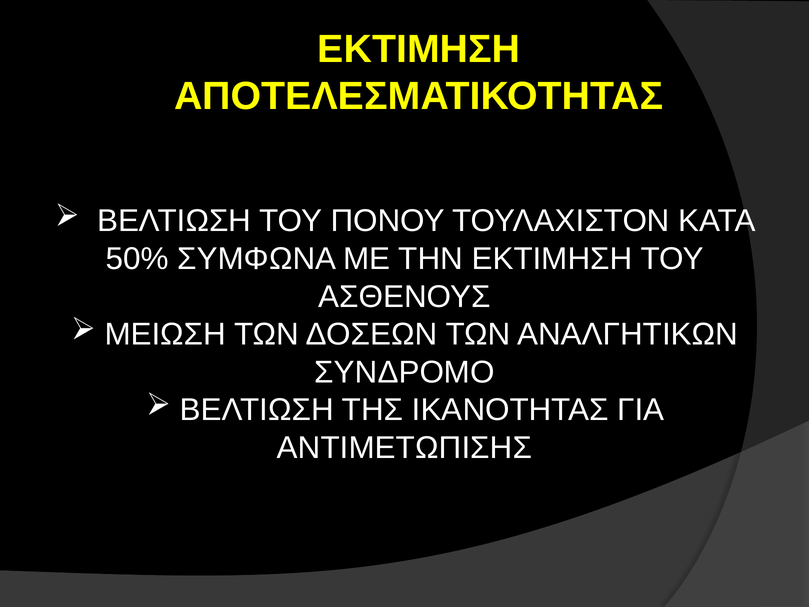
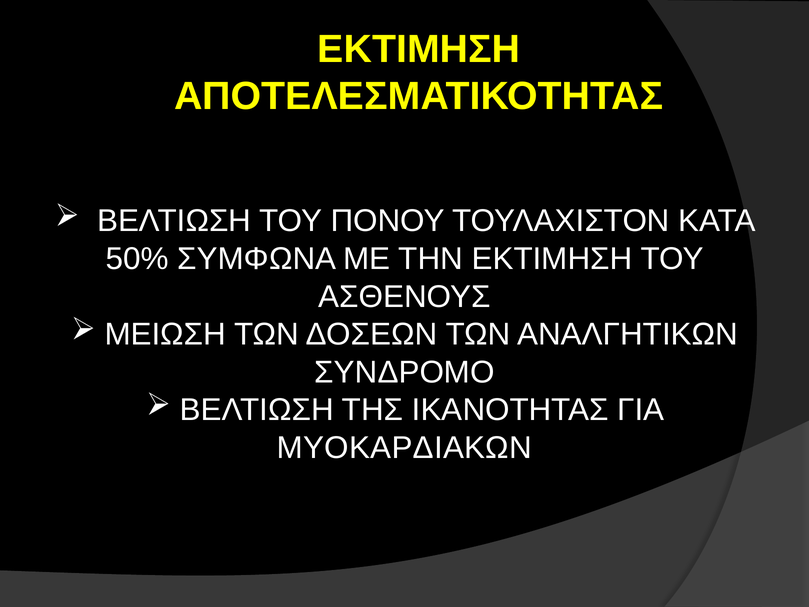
ΑΝΤΙΜΕΤΩΠΙΣΗΣ: ΑΝΤΙΜΕΤΩΠΙΣΗΣ -> ΜΥΟΚΑΡΔΙΑΚΩΝ
